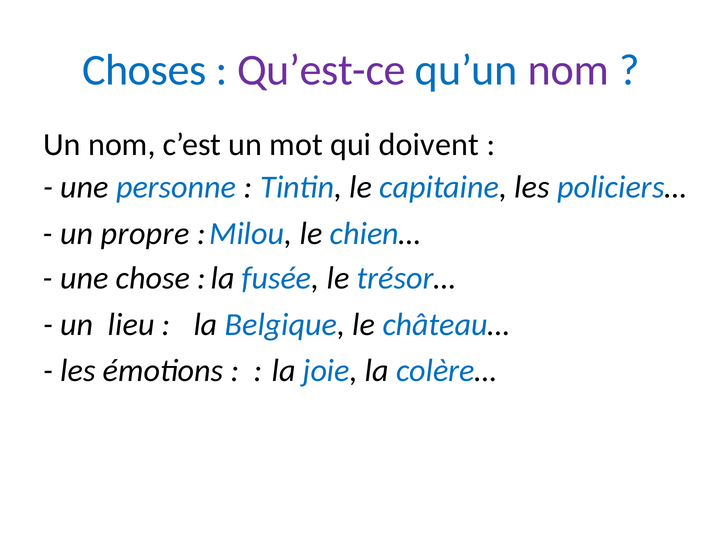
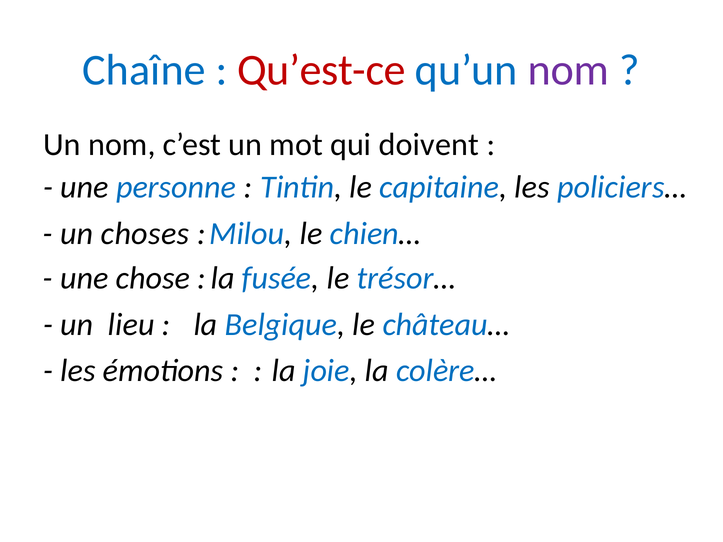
Choses: Choses -> Chaîne
Qu’est-ce colour: purple -> red
propre: propre -> choses
